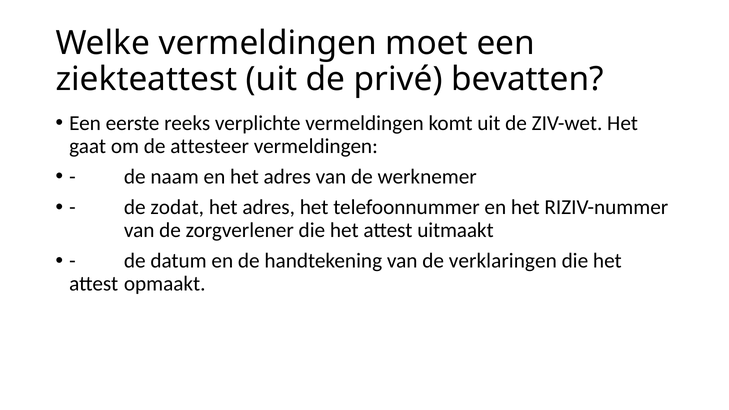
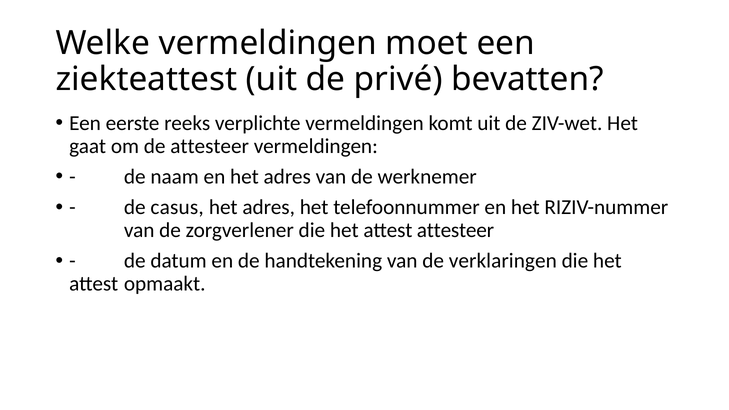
zodat: zodat -> casus
attest uitmaakt: uitmaakt -> attesteer
